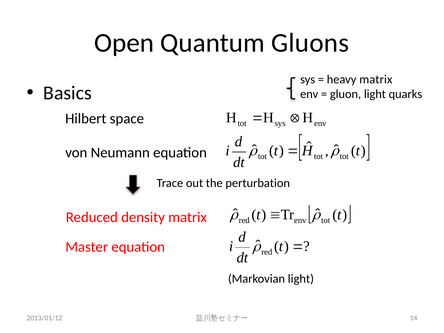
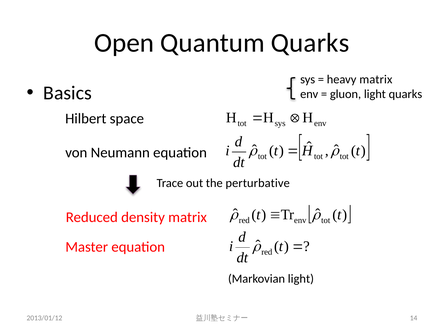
Quantum Gluons: Gluons -> Quarks
perturbation: perturbation -> perturbative
